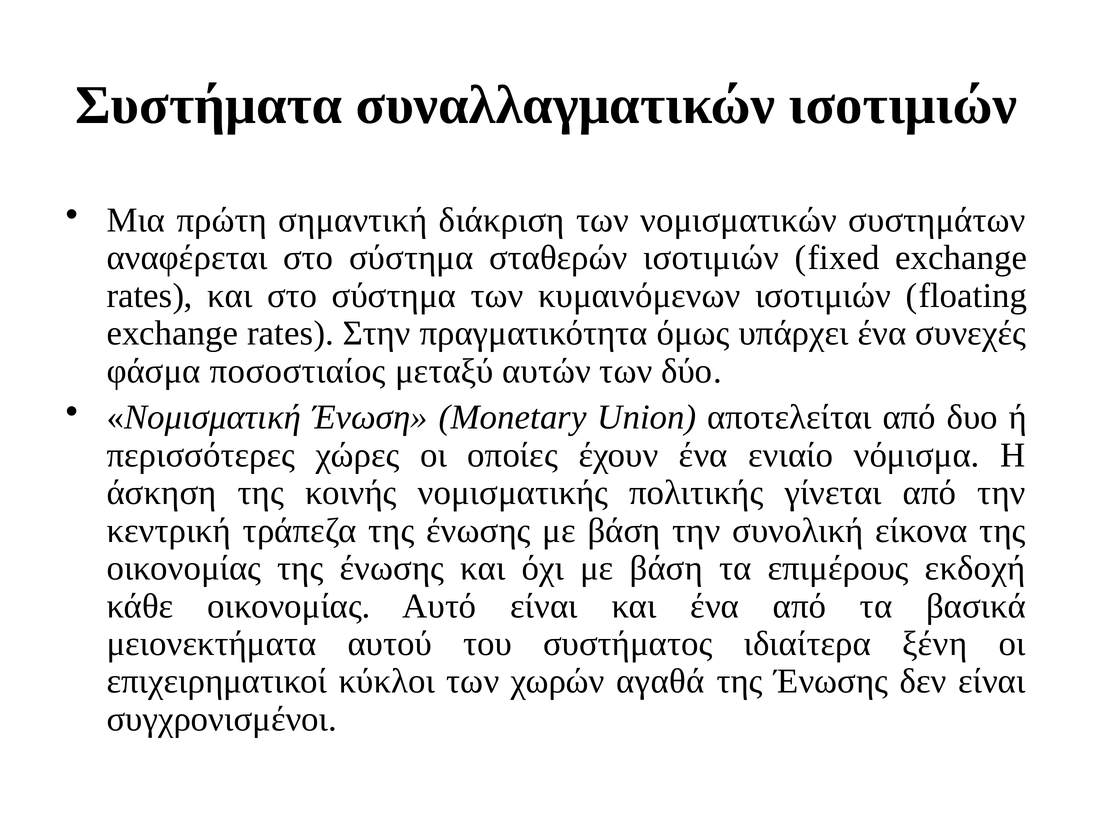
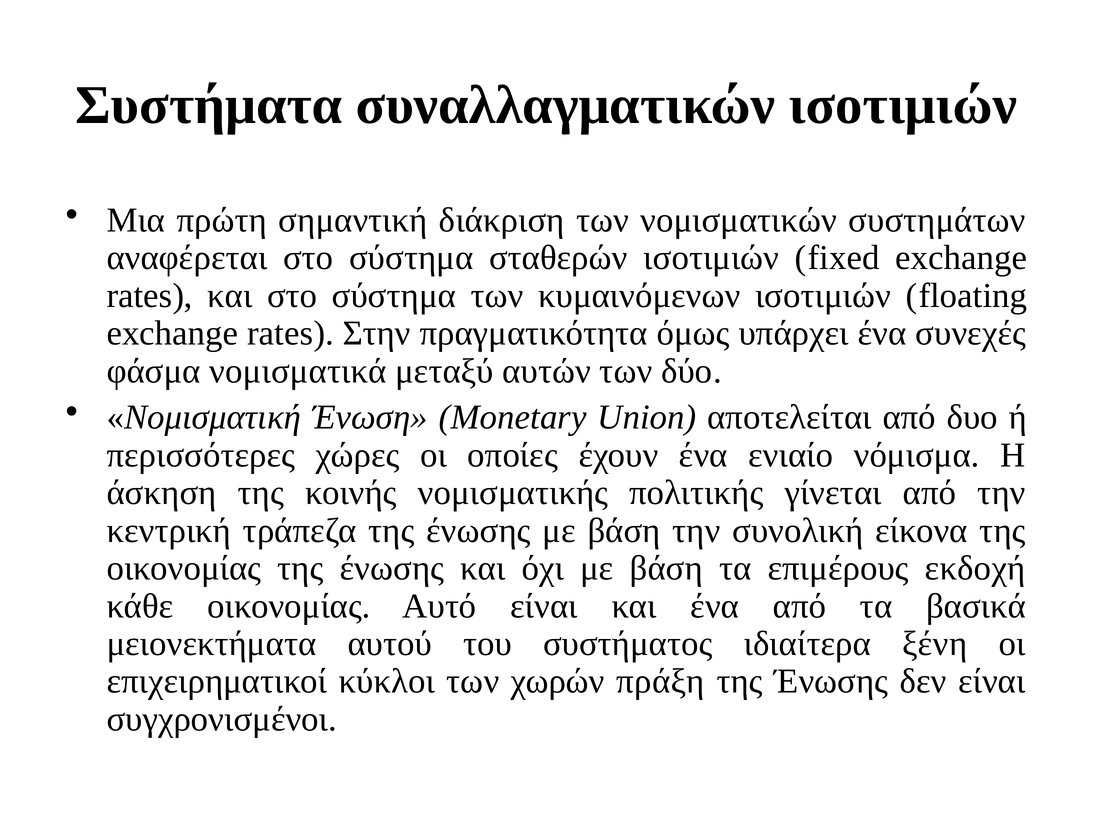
ποσοστιαίος: ποσοστιαίος -> νομισματικά
αγαθά: αγαθά -> πράξη
